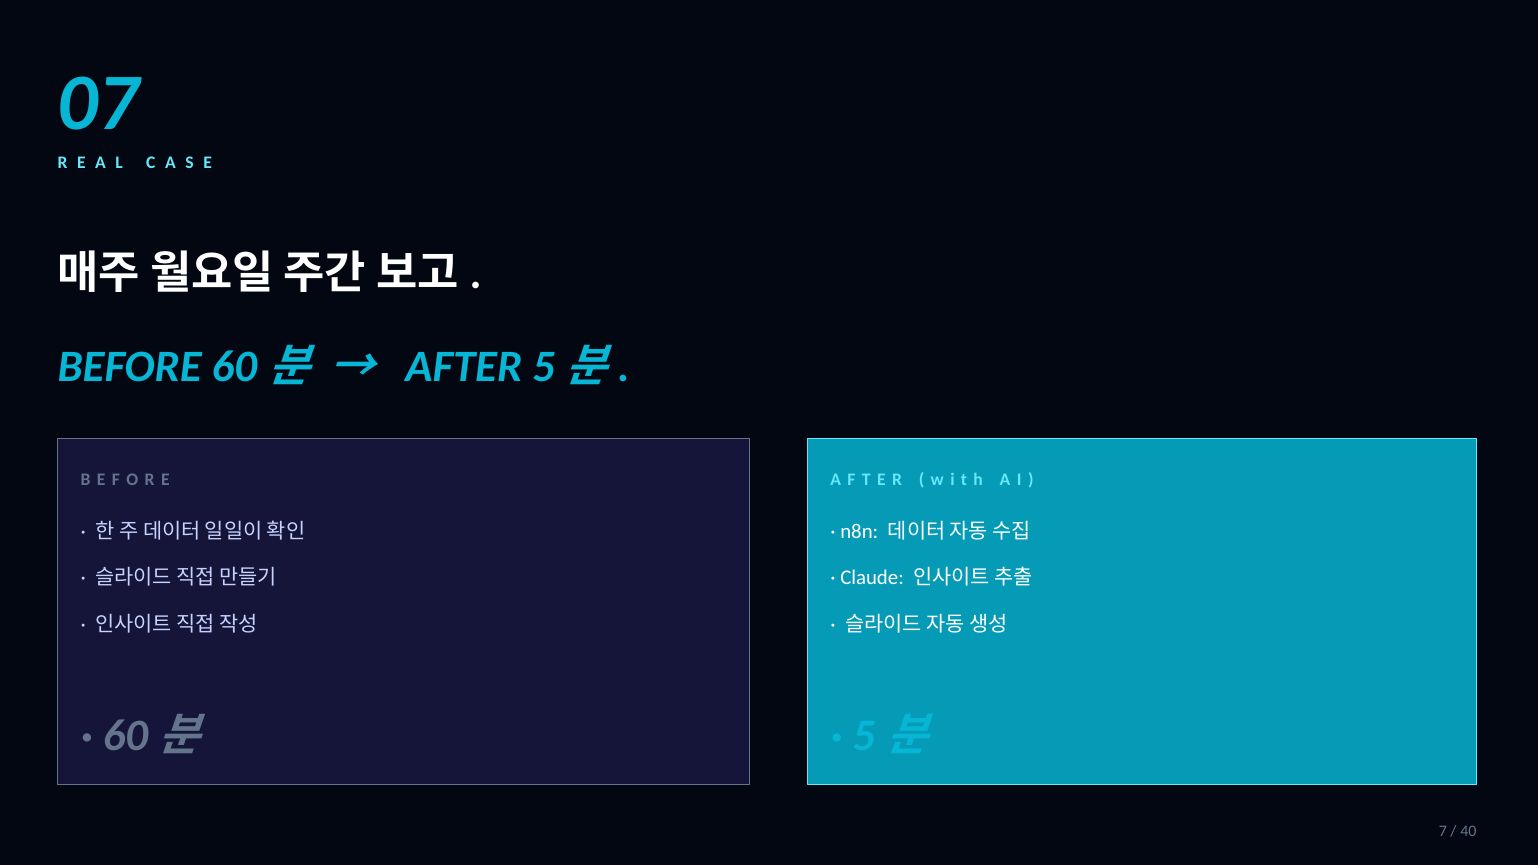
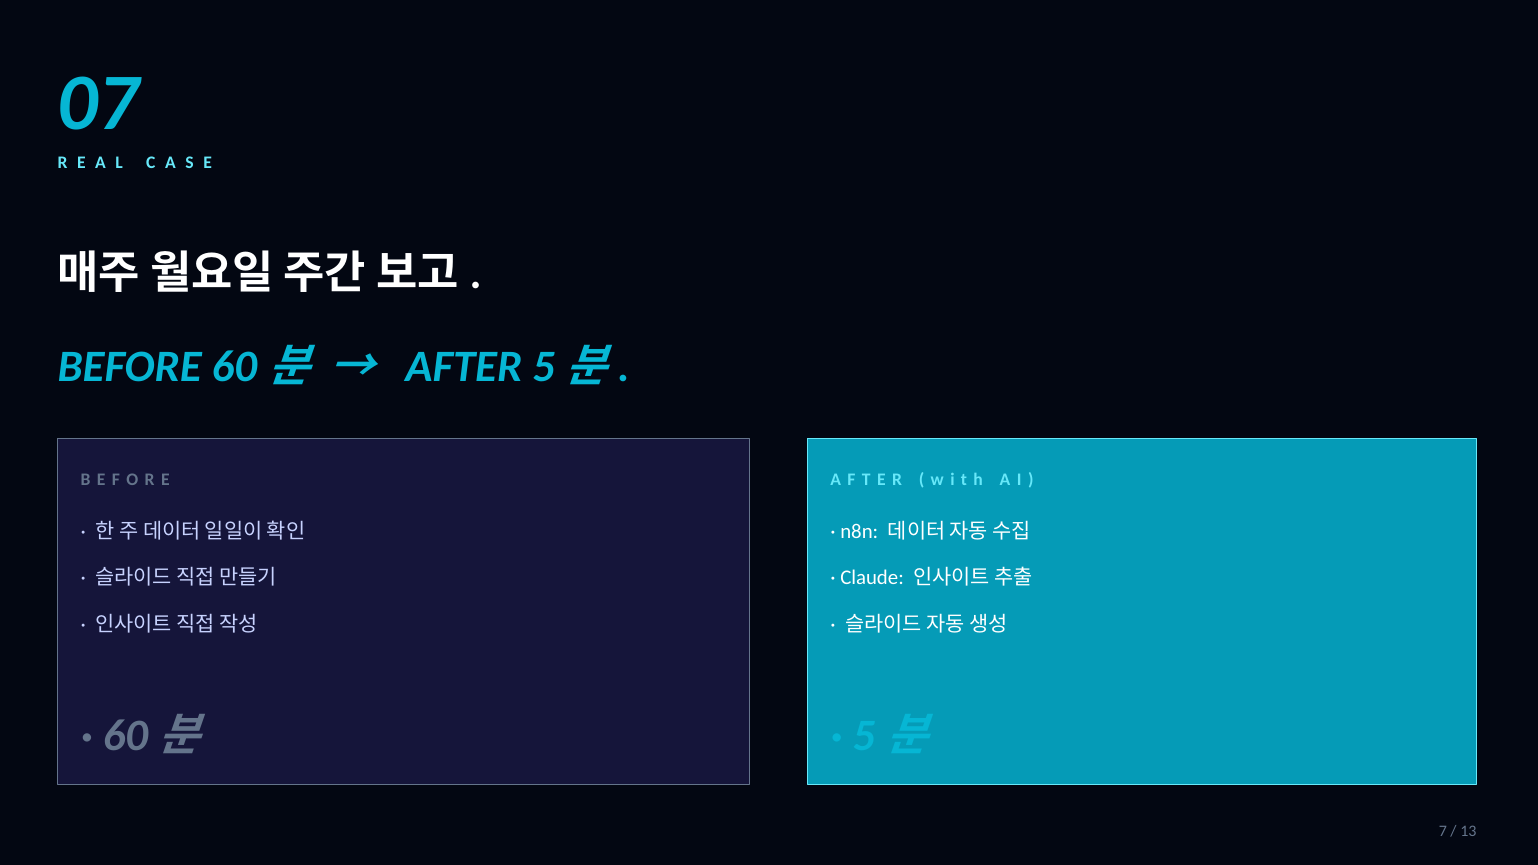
40: 40 -> 13
